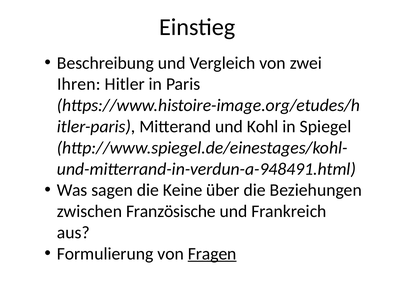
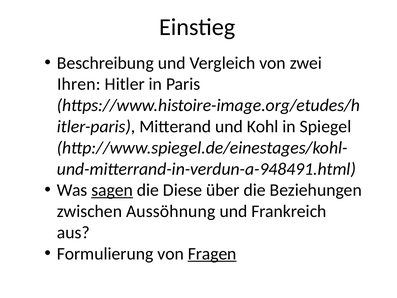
sagen underline: none -> present
Keine: Keine -> Diese
Französische: Französische -> Aussöhnung
